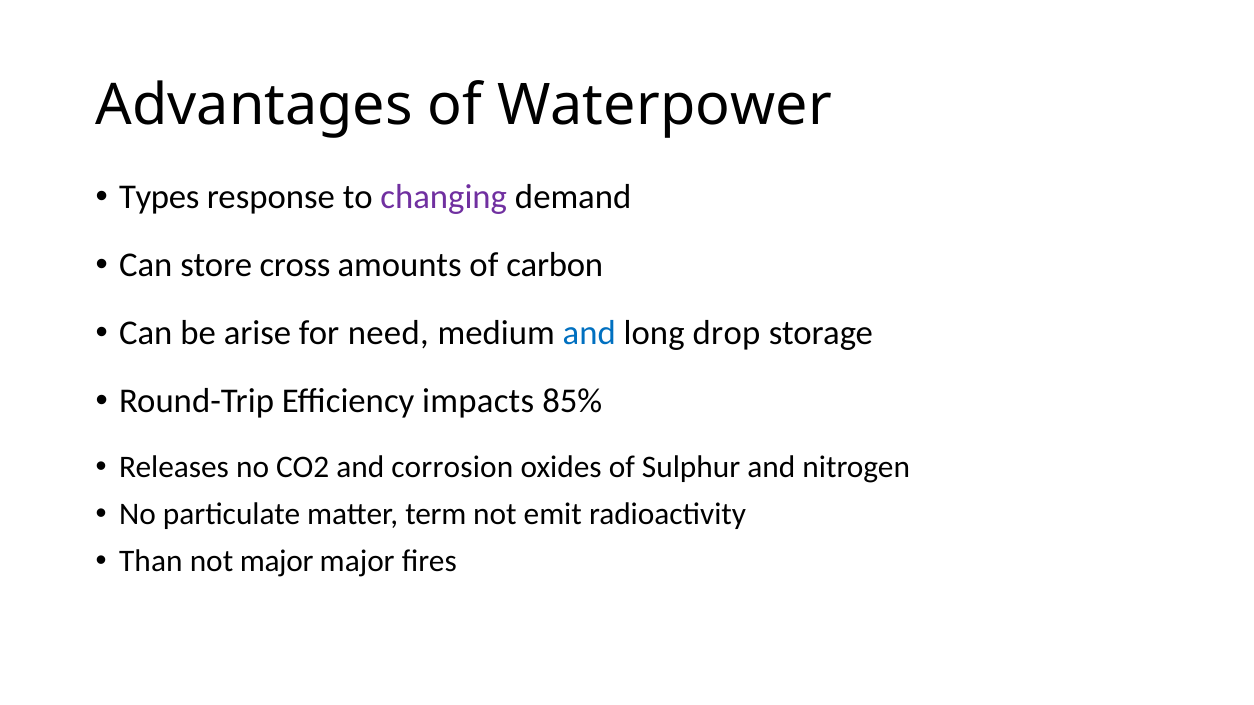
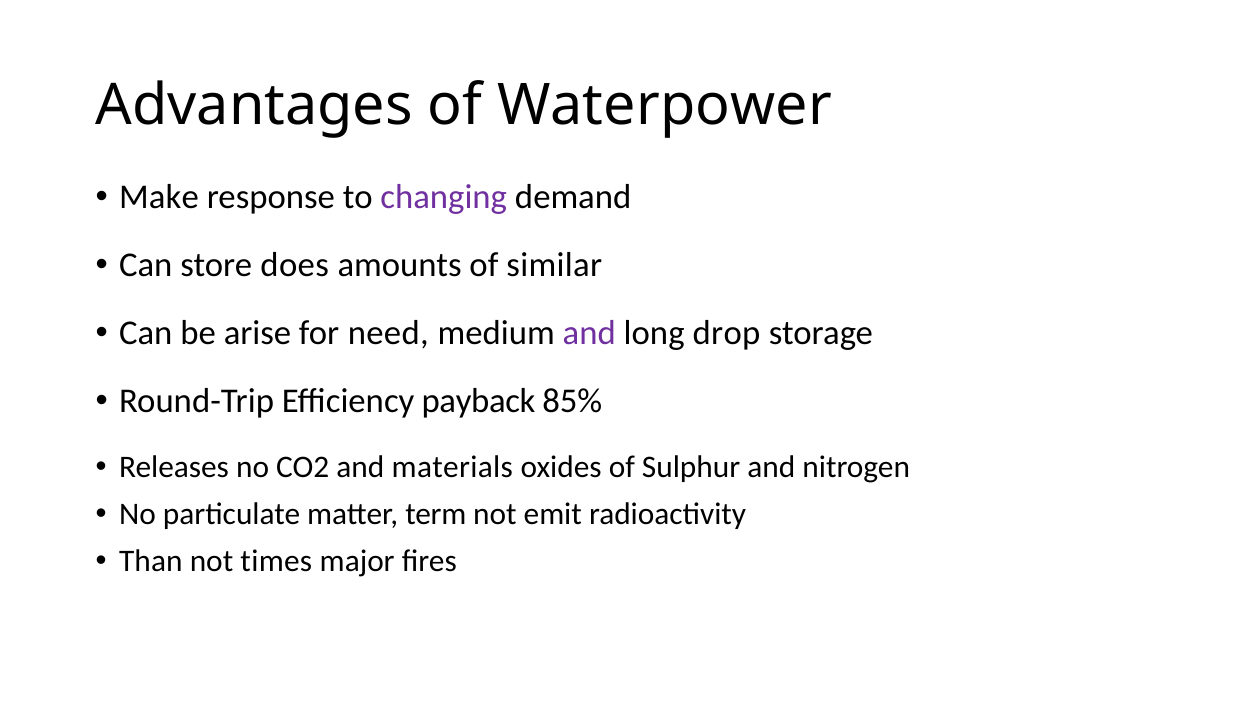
Types: Types -> Make
cross: cross -> does
carbon: carbon -> similar
and at (589, 333) colour: blue -> purple
impacts: impacts -> payback
corrosion: corrosion -> materials
not major: major -> times
